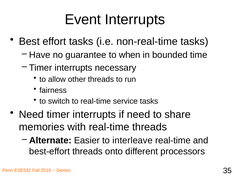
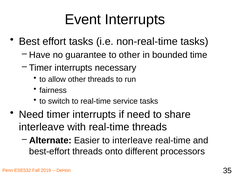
to when: when -> other
memories at (42, 127): memories -> interleave
